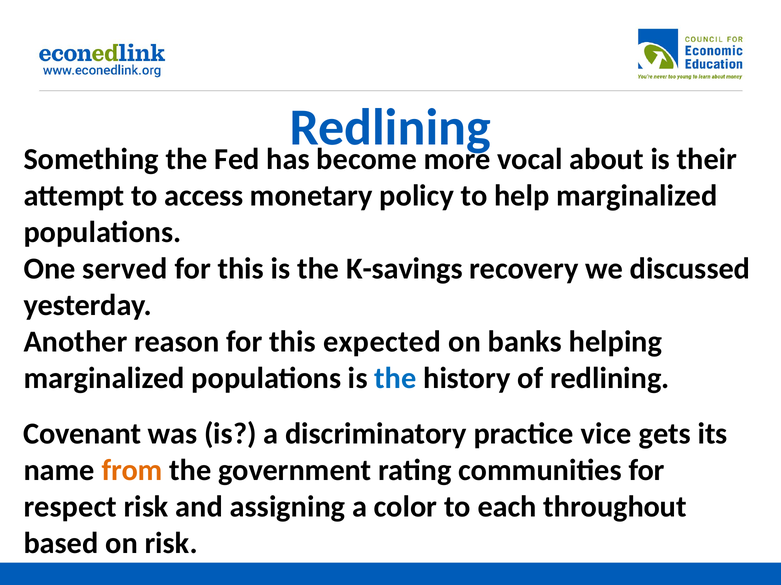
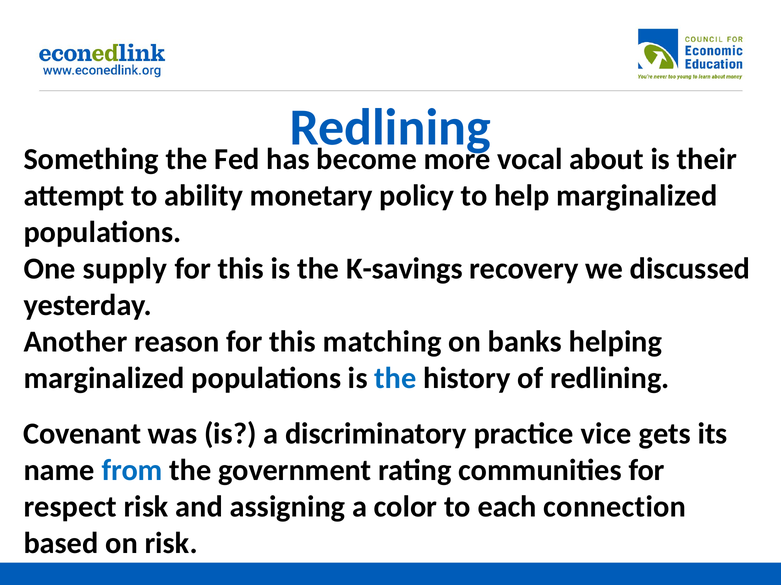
access: access -> ability
served: served -> supply
expected: expected -> matching
from colour: orange -> blue
throughout: throughout -> connection
